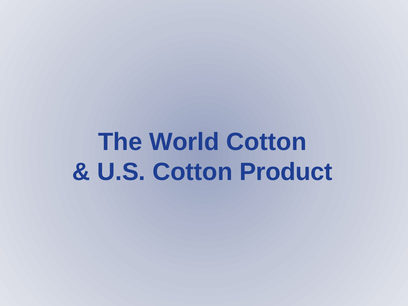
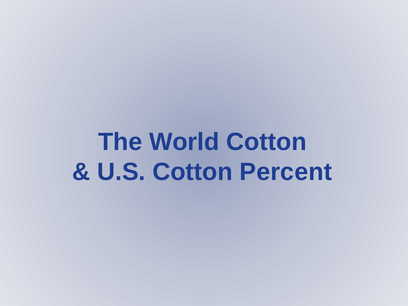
Product: Product -> Percent
